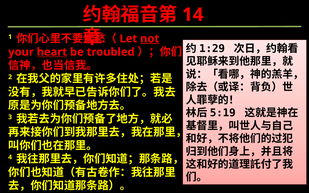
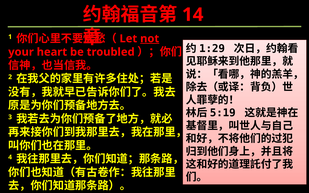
heart underline: present -> none
